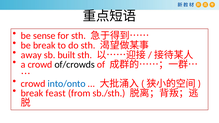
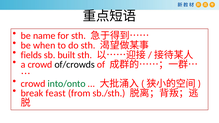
sense: sense -> name
be break: break -> when
away: away -> fields
into/onto colour: blue -> green
